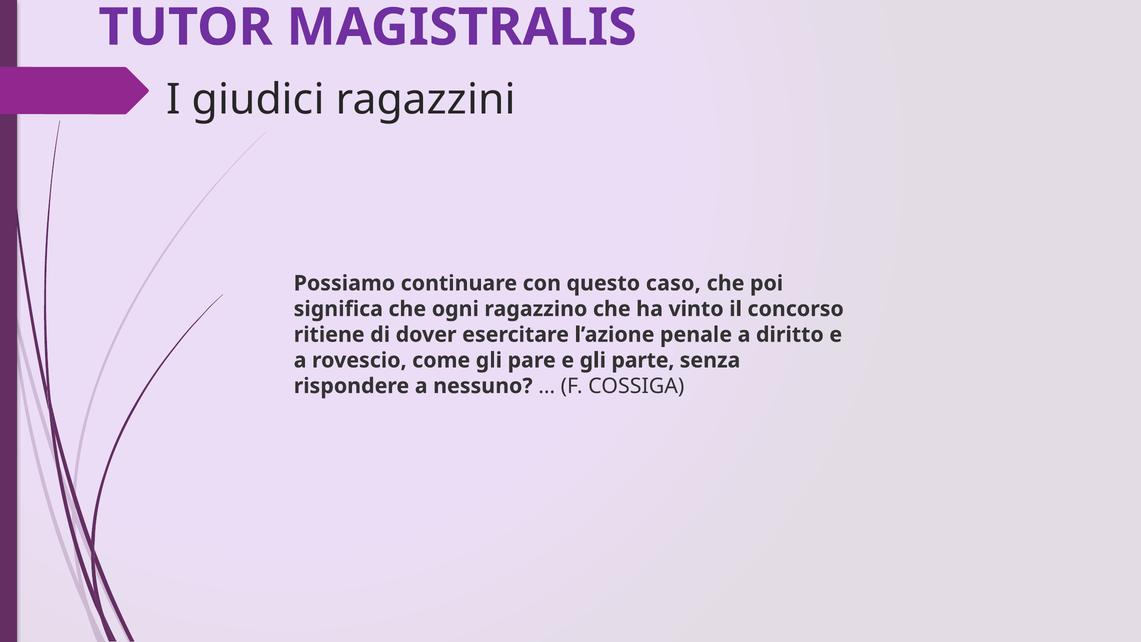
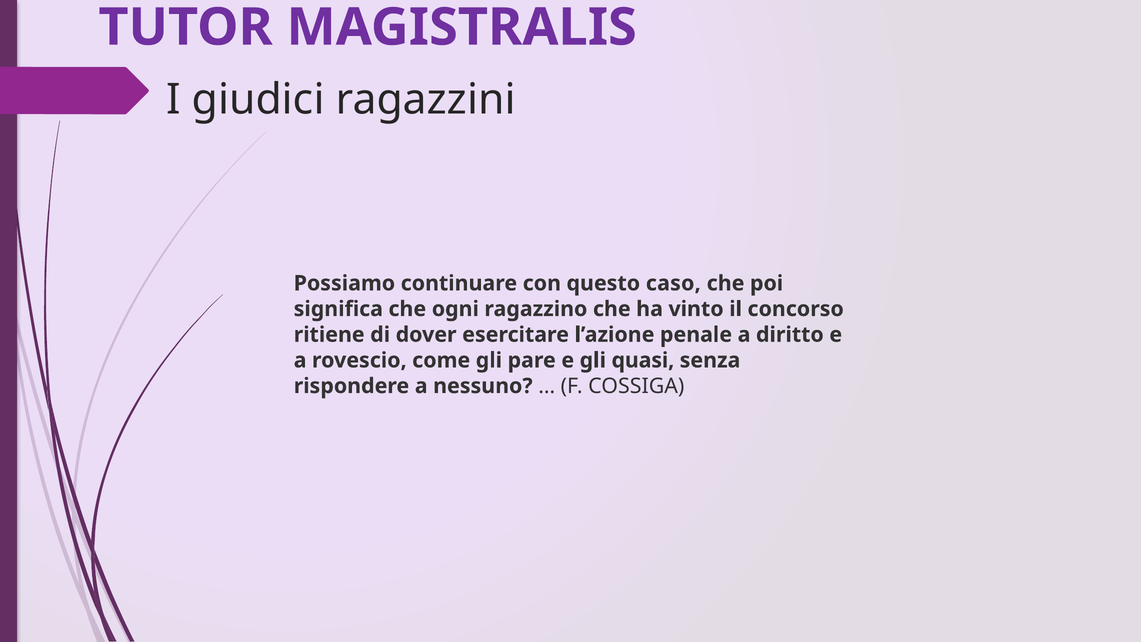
parte: parte -> quasi
